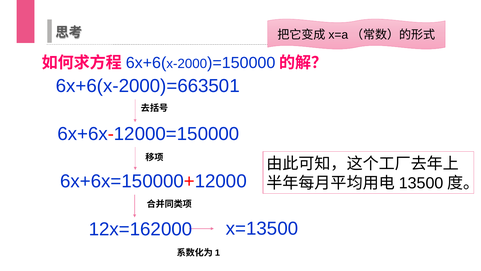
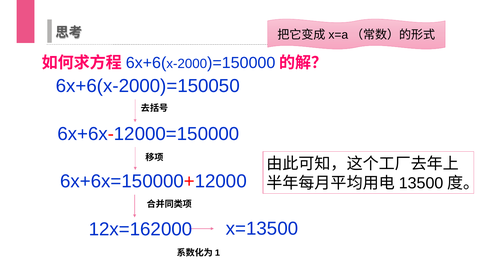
6x+6(x-2000)=663501: 6x+6(x-2000)=663501 -> 6x+6(x-2000)=150050
